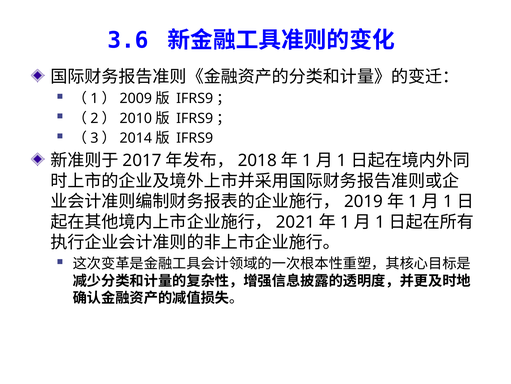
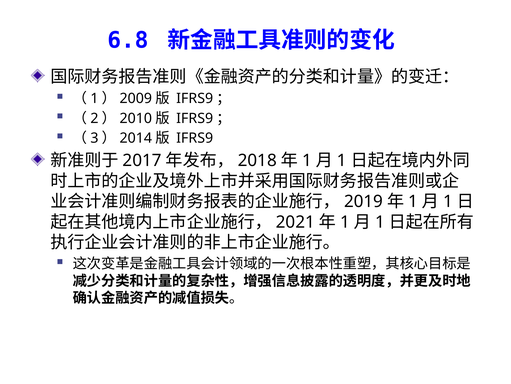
3.6: 3.6 -> 6.8
